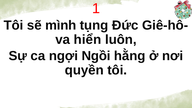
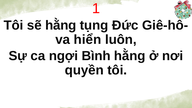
sẽ mình: mình -> hằng
Ngồi: Ngồi -> Bình
